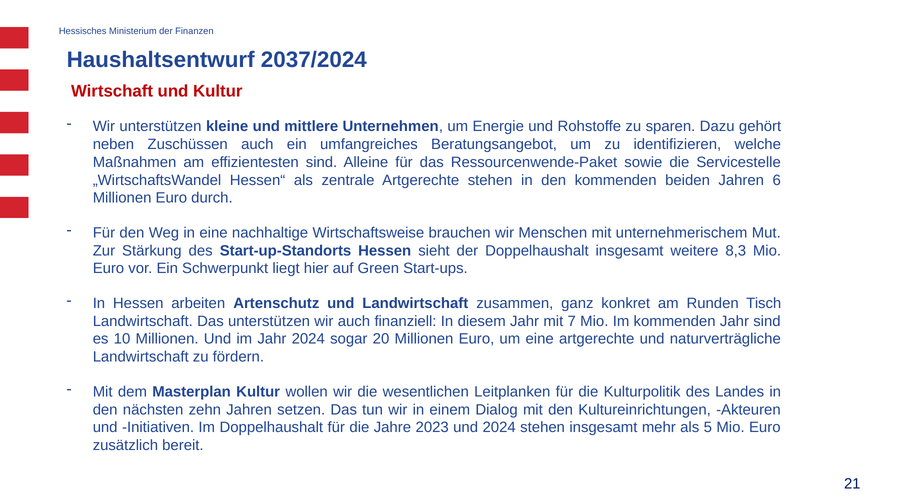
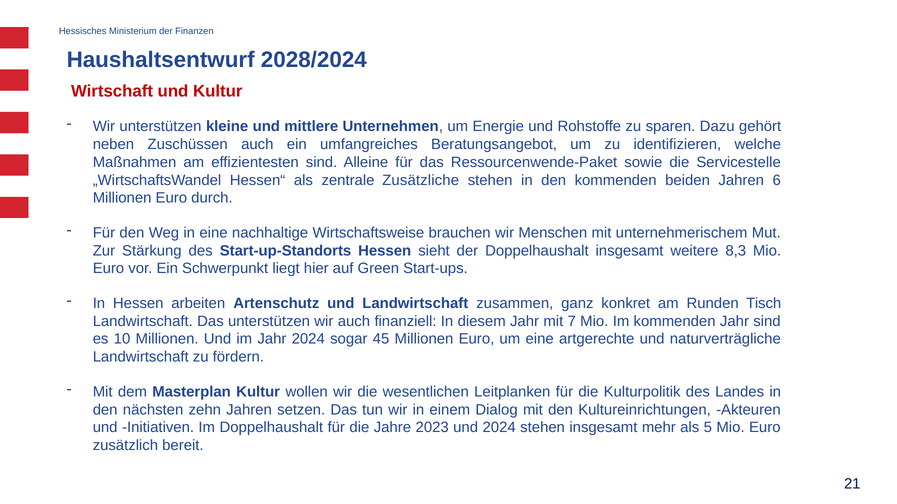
2037/2024: 2037/2024 -> 2028/2024
zentrale Artgerechte: Artgerechte -> Zusätzliche
20: 20 -> 45
